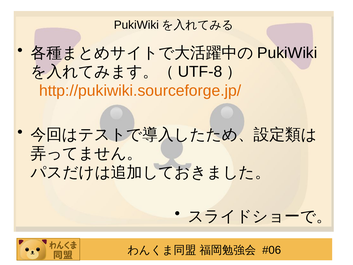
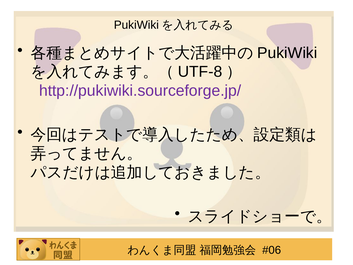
http://pukiwiki.sourceforge.jp/ colour: orange -> purple
